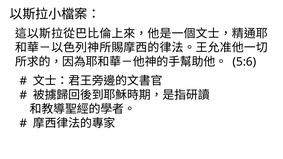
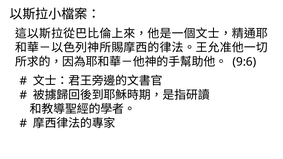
5:6: 5:6 -> 9:6
